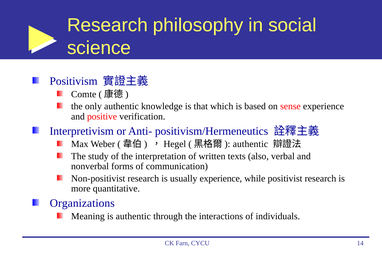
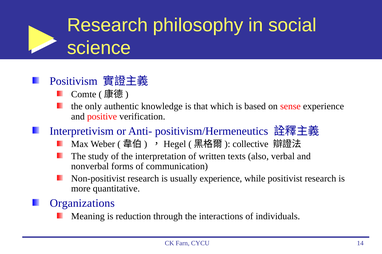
authentic at (250, 144): authentic -> collective
is authentic: authentic -> reduction
